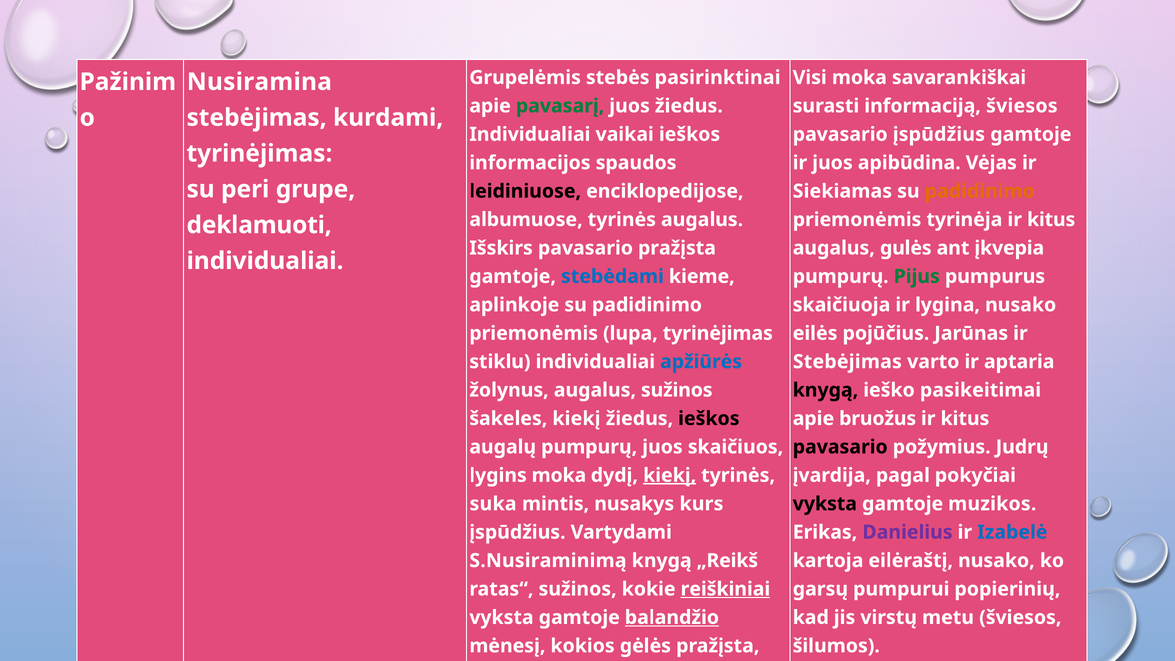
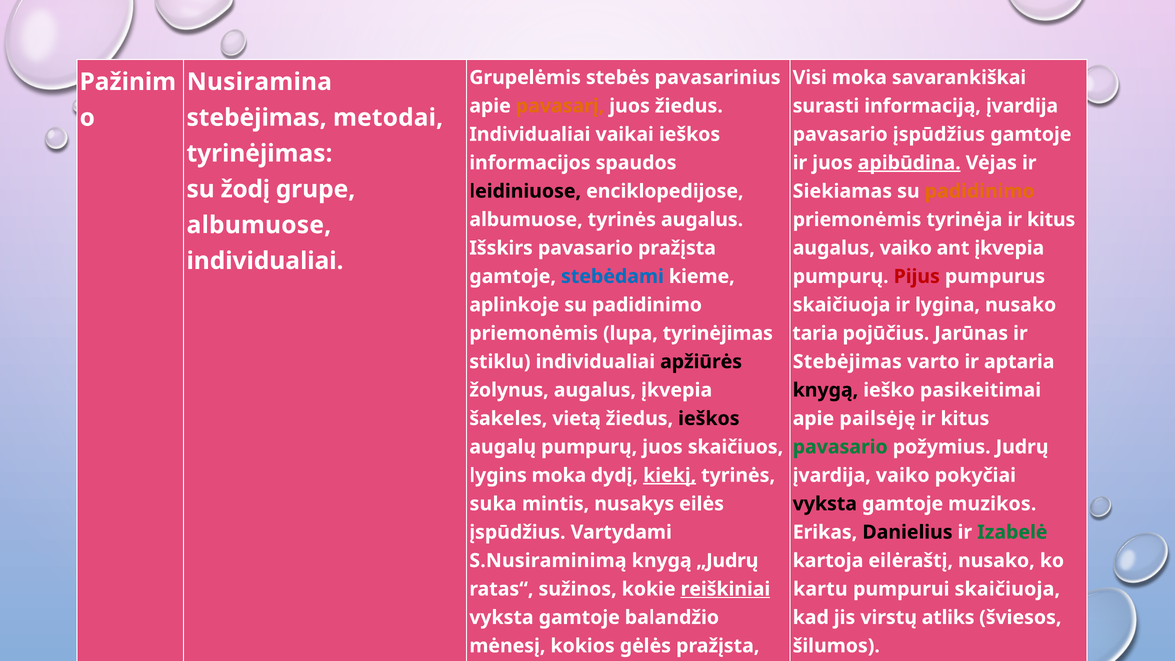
pasirinktinai: pasirinktinai -> pavasarinius
pavasarį colour: green -> orange
informaciją šviesos: šviesos -> įvardija
kurdami: kurdami -> metodai
apibūdina underline: none -> present
su peri: peri -> žodį
deklamuoti at (259, 225): deklamuoti -> albumuose
augalus gulės: gulės -> vaiko
Pijus colour: green -> red
eilės: eilės -> taria
apžiūrės colour: blue -> black
augalus sužinos: sužinos -> įkvepia
šakeles kiekį: kiekį -> vietą
bruožus: bruožus -> pailsėję
pavasario at (840, 447) colour: black -> green
įvardija pagal: pagal -> vaiko
kurs: kurs -> eilės
Danielius colour: purple -> black
Izabelė colour: blue -> green
„Reikš: „Reikš -> „Judrų
garsų: garsų -> kartu
pumpurui popierinių: popierinių -> skaičiuoja
balandžio underline: present -> none
metu: metu -> atliks
